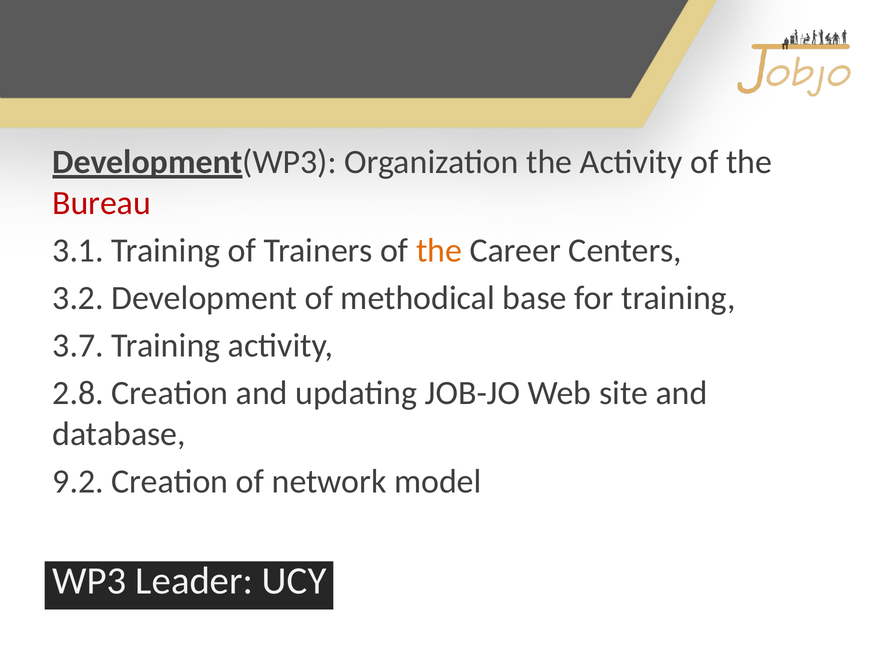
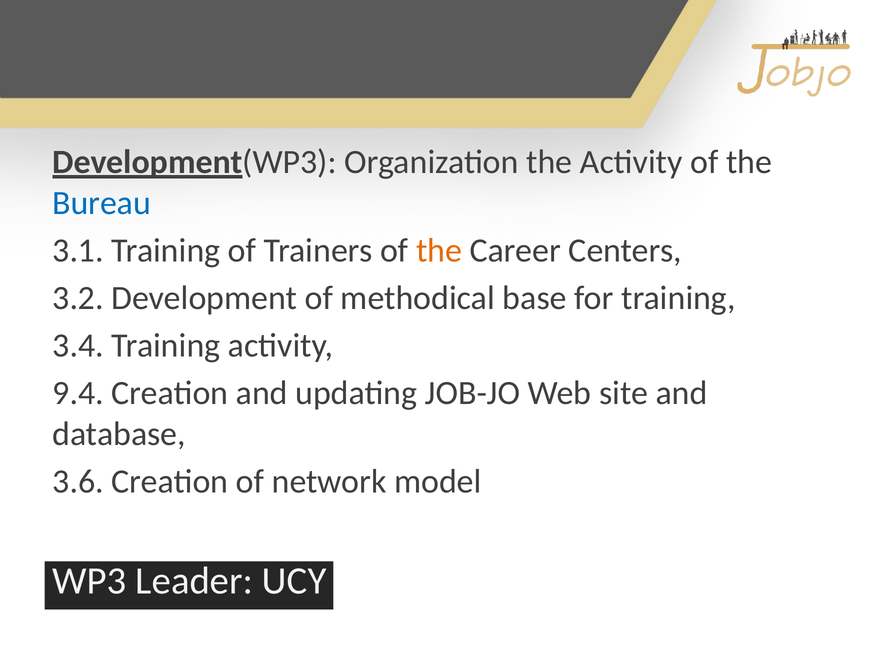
Bureau colour: red -> blue
3.7: 3.7 -> 3.4
2.8: 2.8 -> 9.4
9.2: 9.2 -> 3.6
